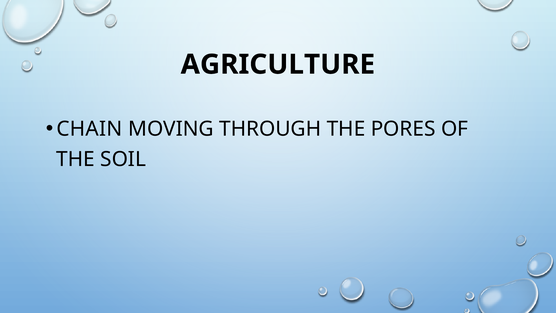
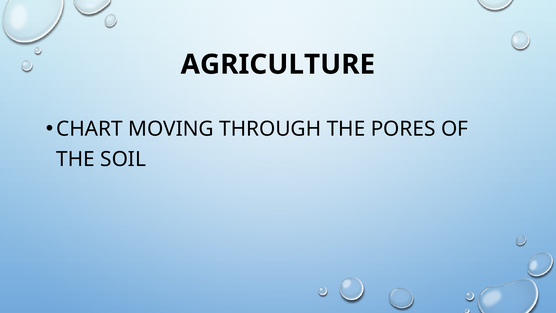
CHAIN: CHAIN -> CHART
